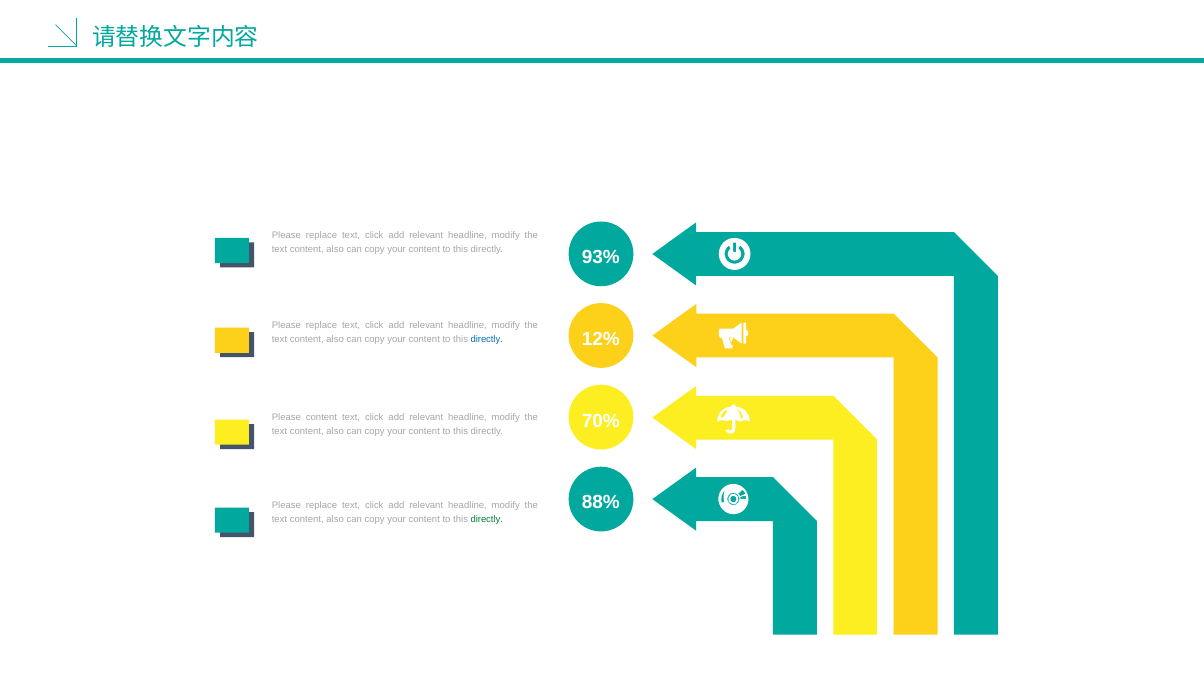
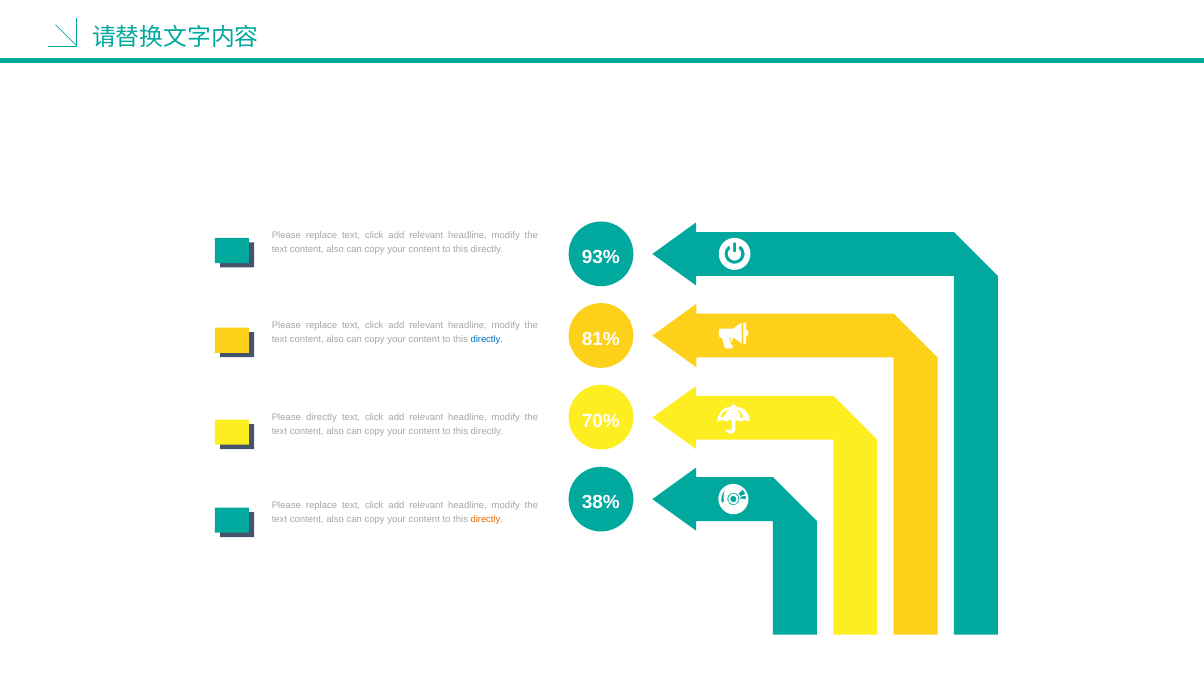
12%: 12% -> 81%
Please content: content -> directly
88%: 88% -> 38%
directly at (487, 519) colour: green -> orange
